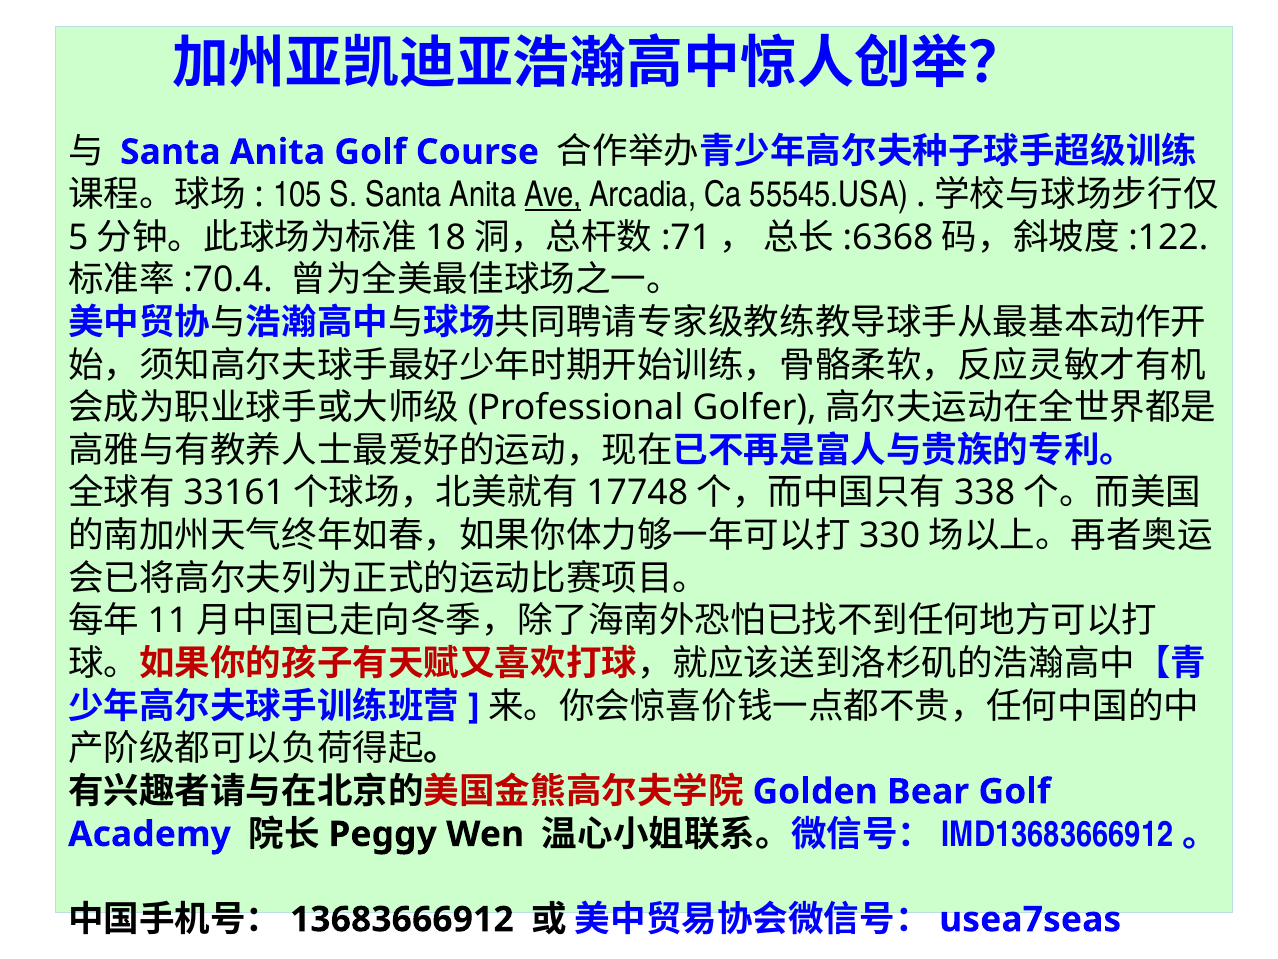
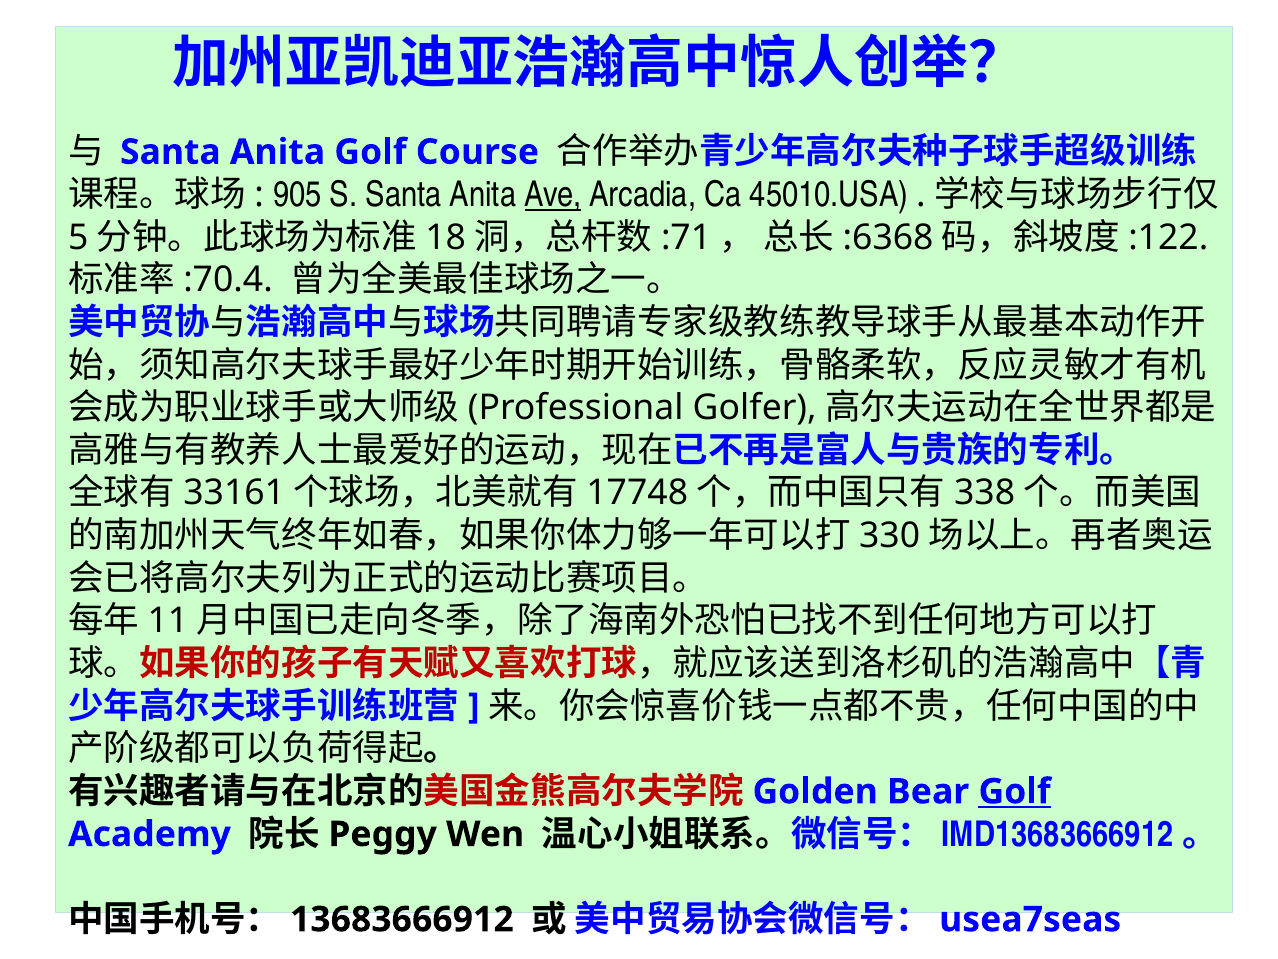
105: 105 -> 905
55545.USA: 55545.USA -> 45010.USA
Golf at (1015, 791) underline: none -> present
